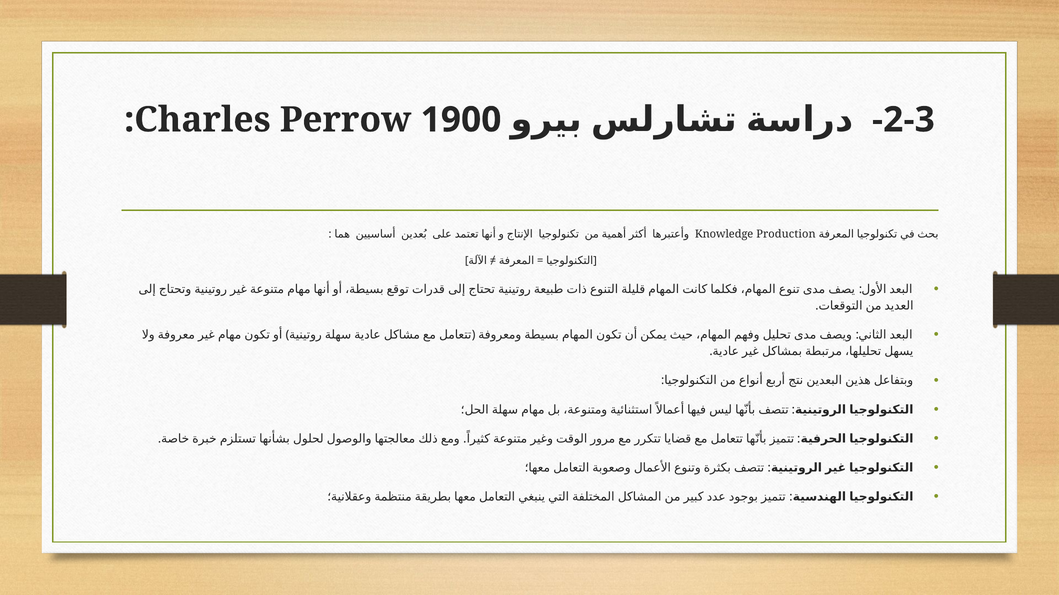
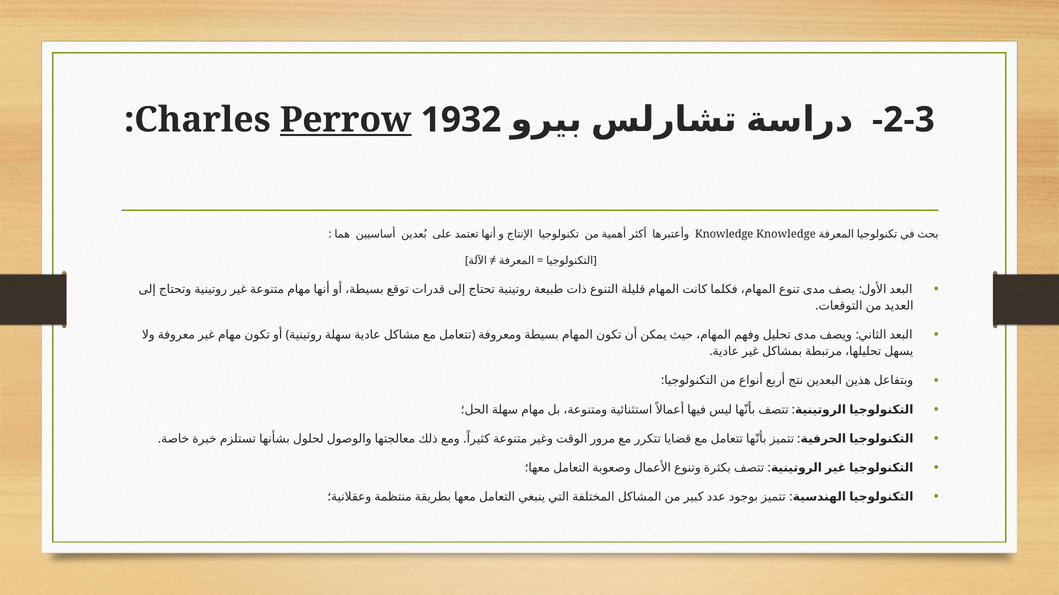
Perrow underline: none -> present
1900: 1900 -> 1932
Knowledge Production: Production -> Knowledge
